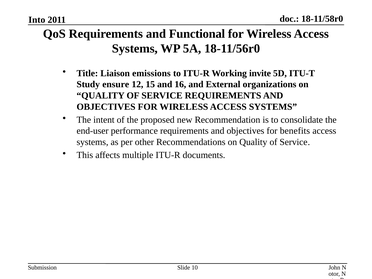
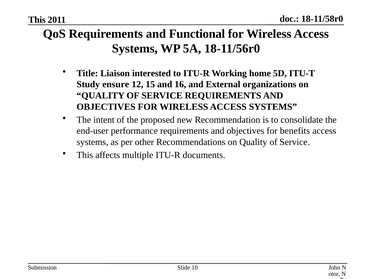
Into at (37, 20): Into -> This
emissions: emissions -> interested
invite: invite -> home
